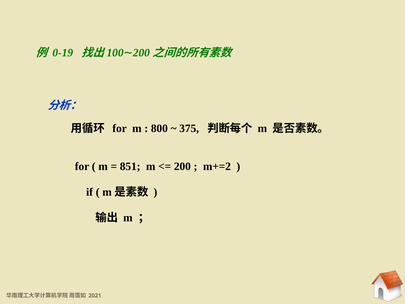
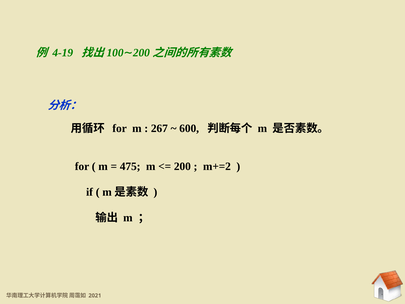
0-19: 0-19 -> 4-19
800: 800 -> 267
375: 375 -> 600
851: 851 -> 475
